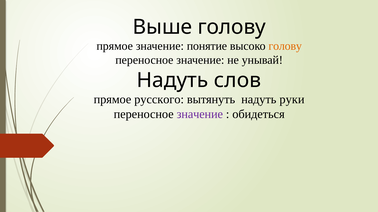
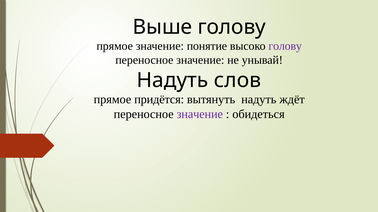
голову at (285, 46) colour: orange -> purple
русского: русского -> придётся
руки: руки -> ждёт
